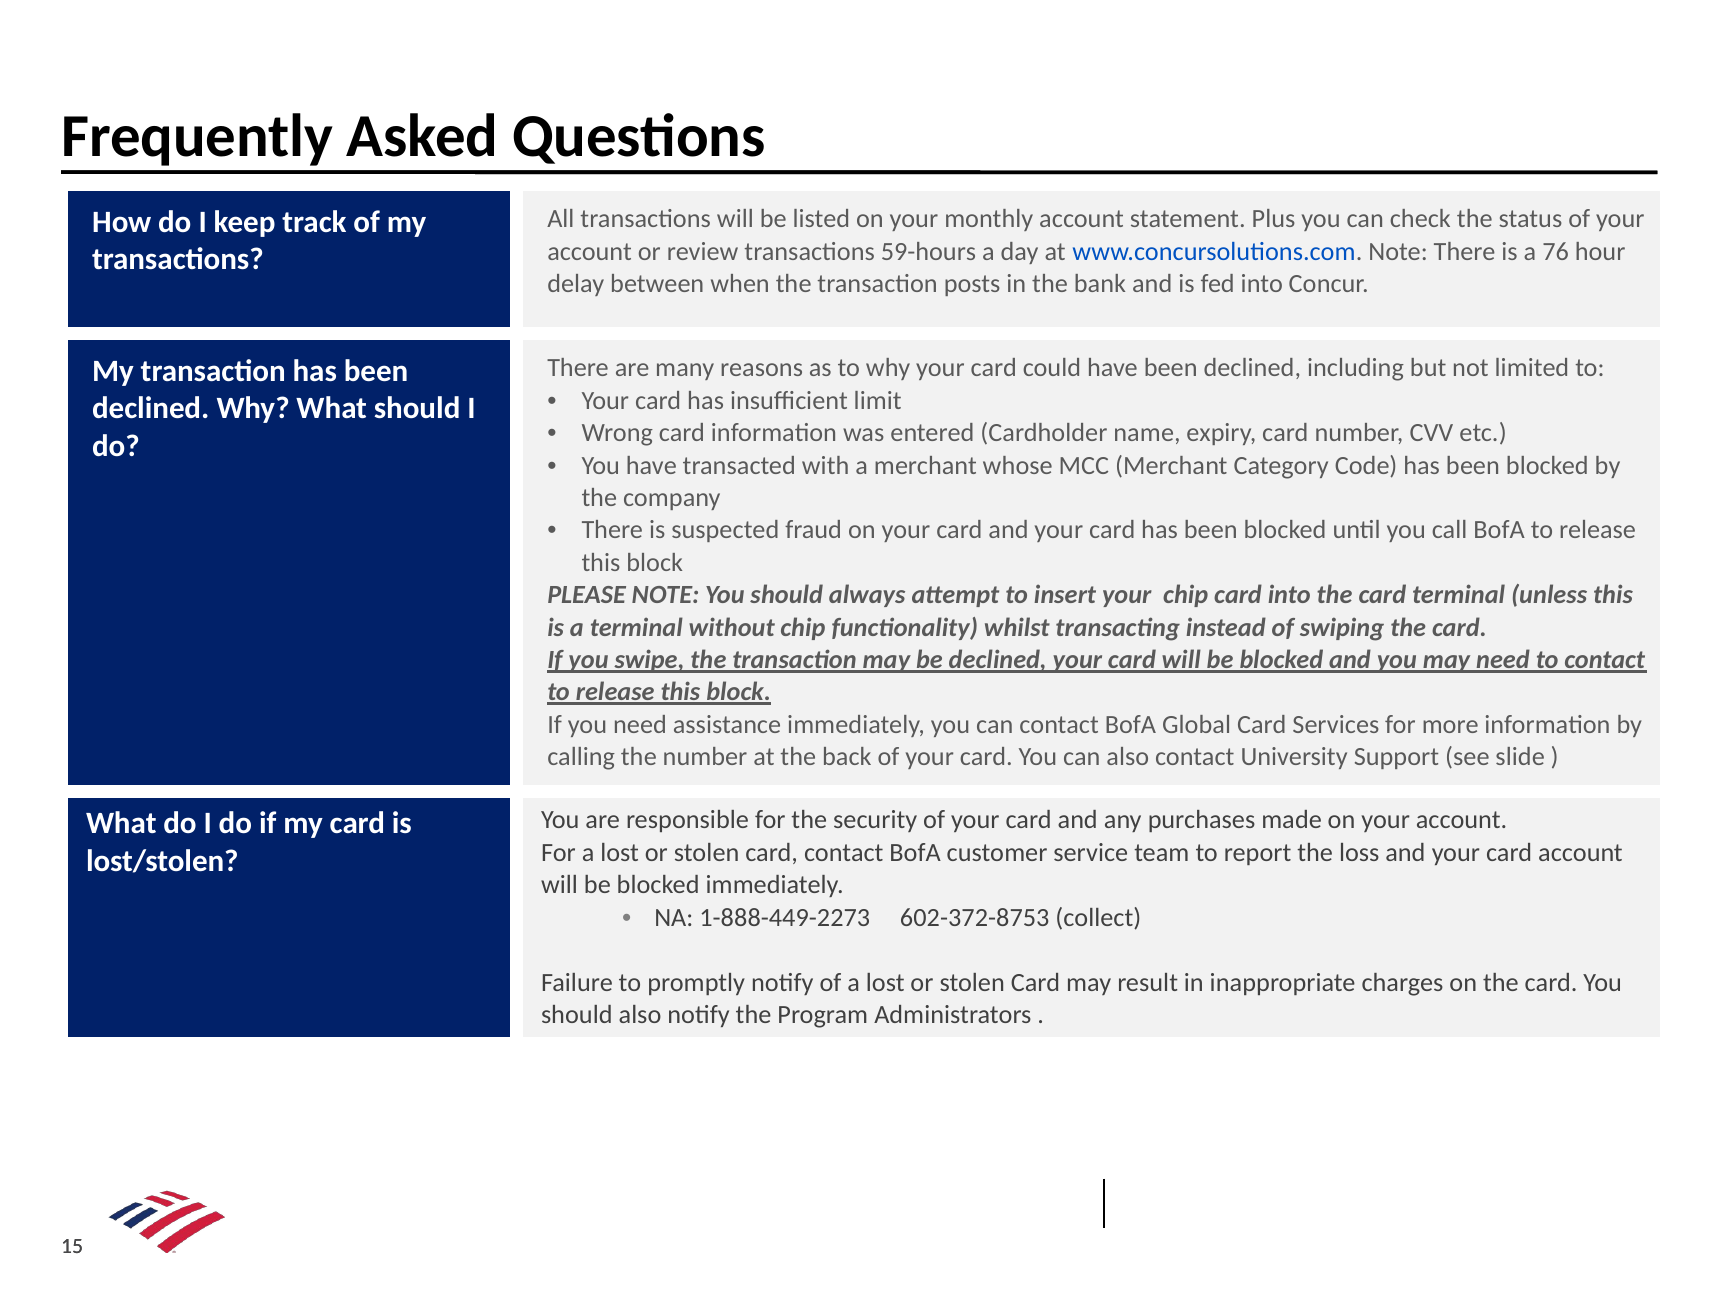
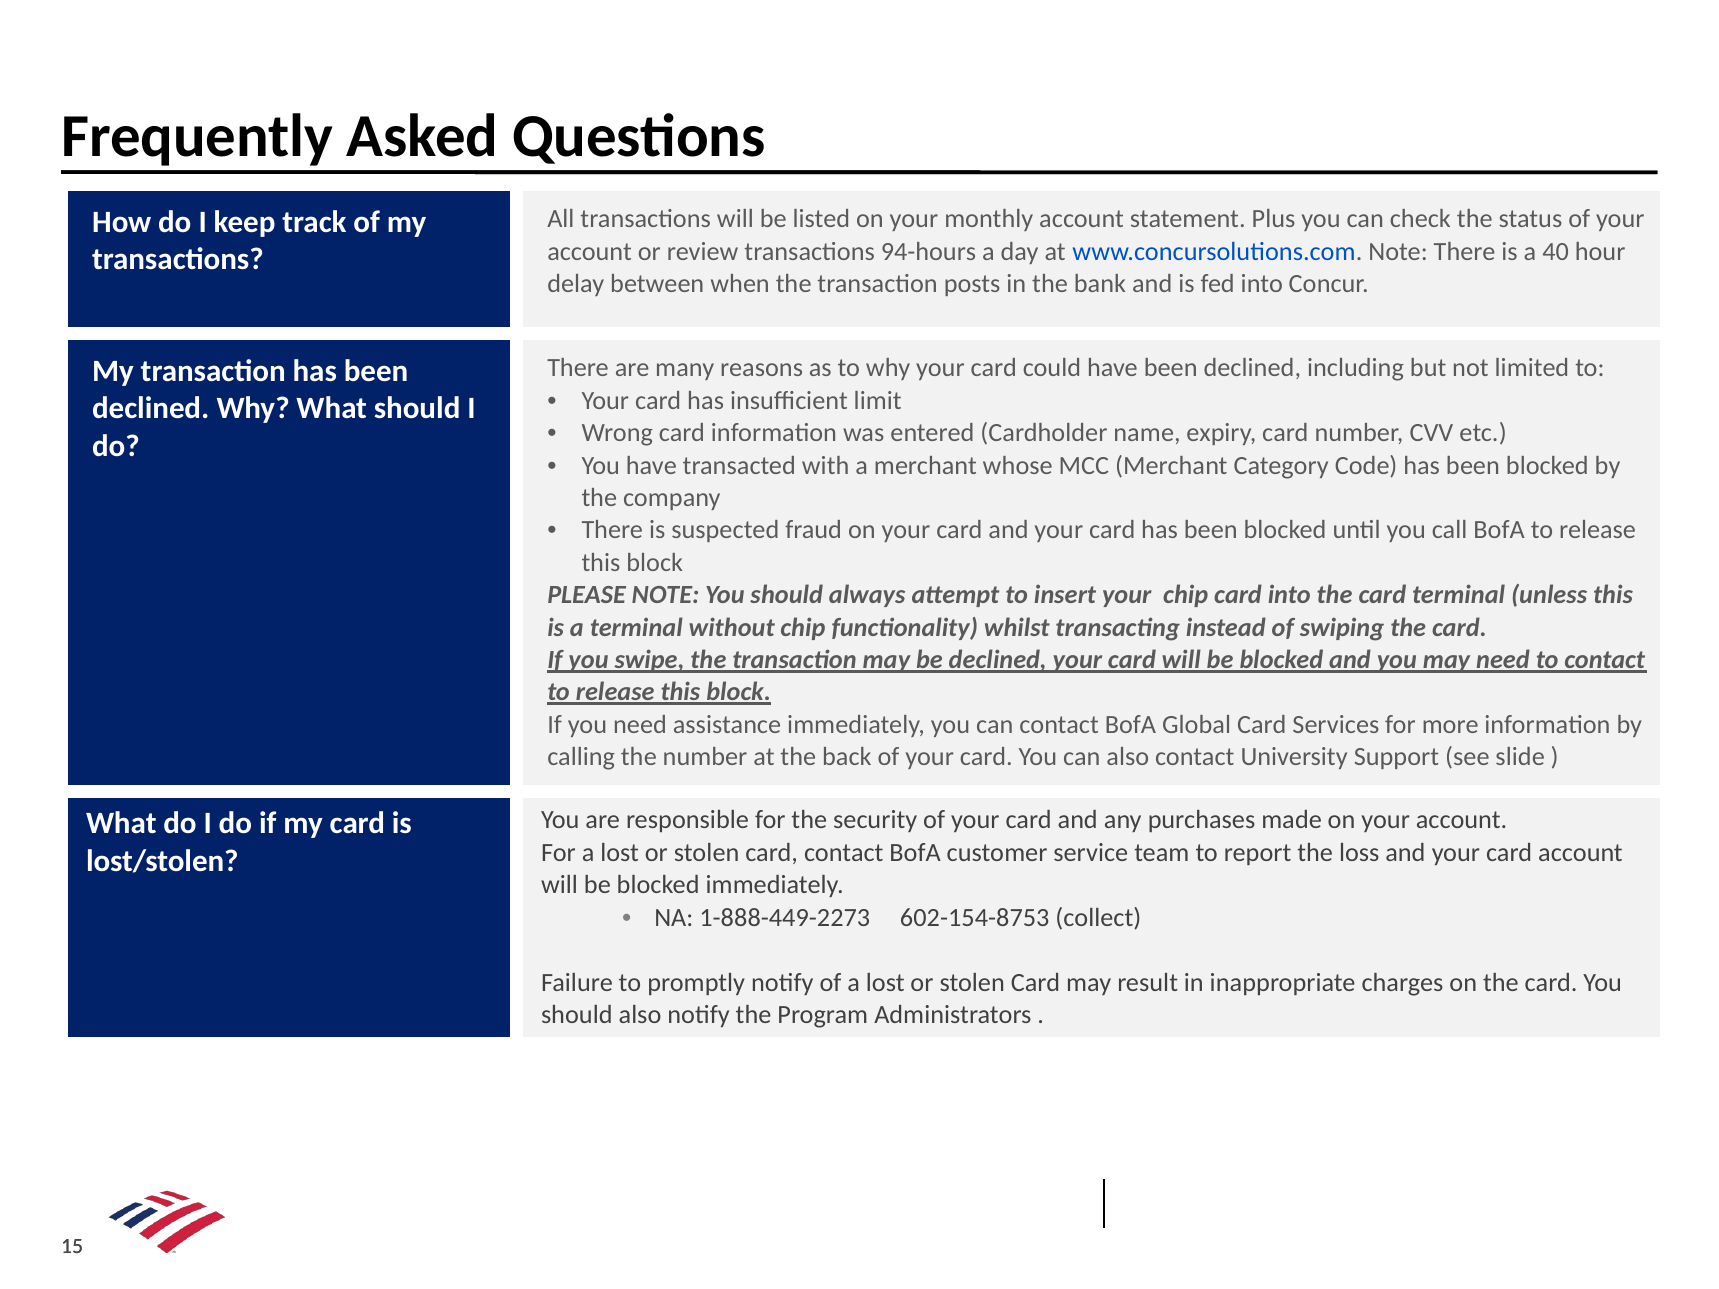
59-hours: 59-hours -> 94-hours
76: 76 -> 40
602-372-8753: 602-372-8753 -> 602-154-8753
